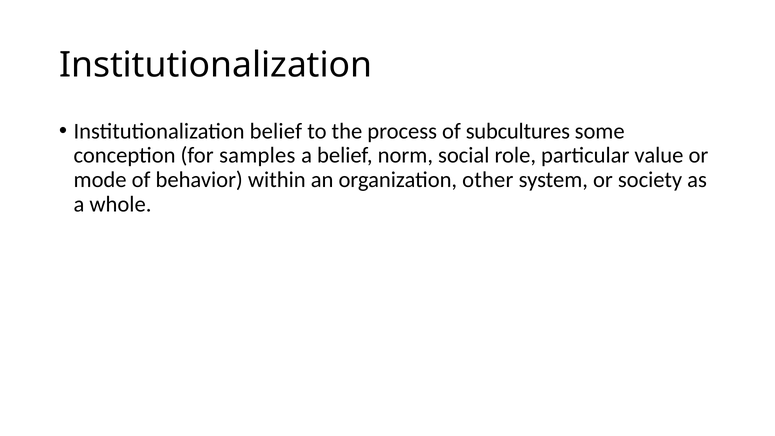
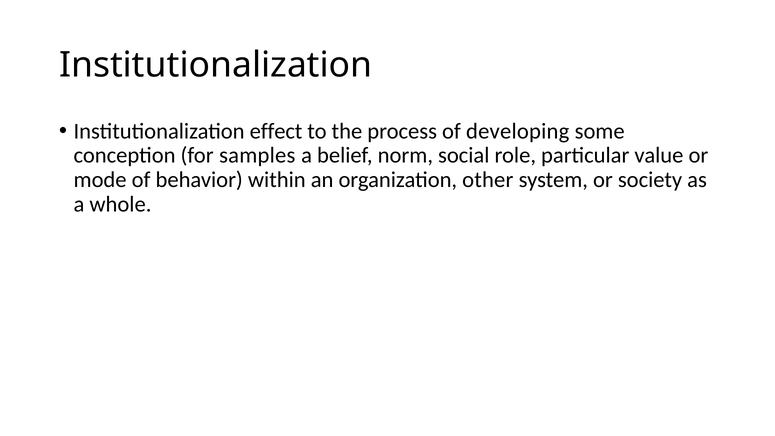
Institutionalization belief: belief -> effect
subcultures: subcultures -> developing
